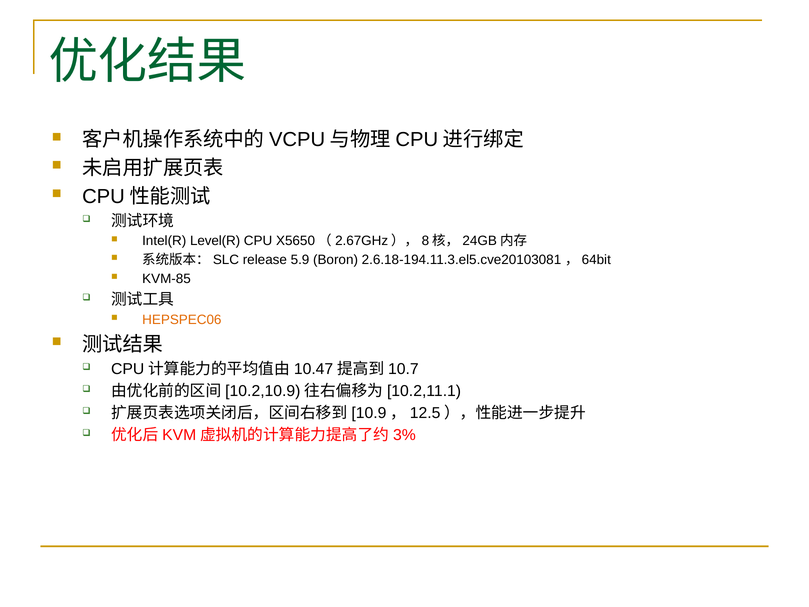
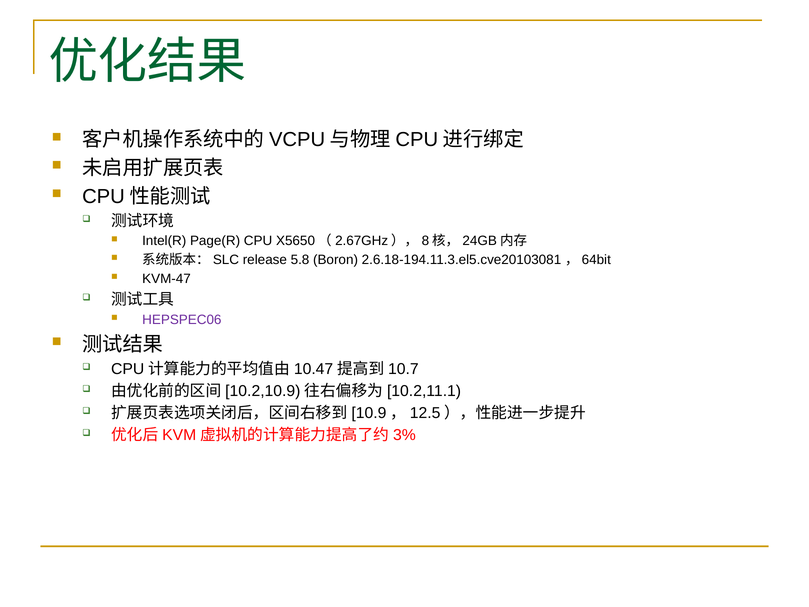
Level(R: Level(R -> Page(R
5.9: 5.9 -> 5.8
KVM-85: KVM-85 -> KVM-47
HEPSPEC06 colour: orange -> purple
